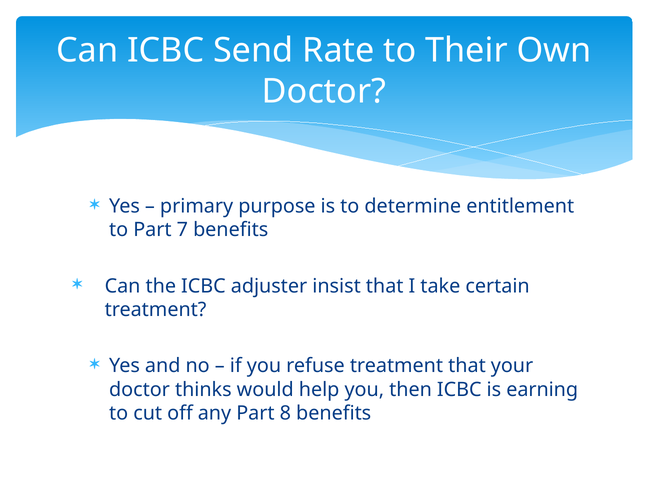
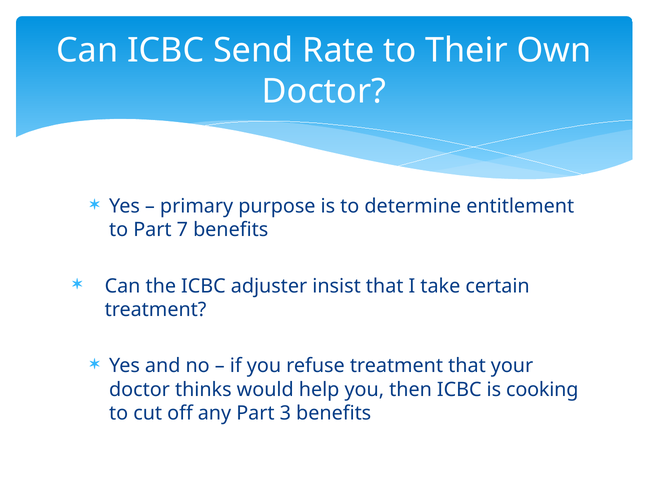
earning: earning -> cooking
8: 8 -> 3
